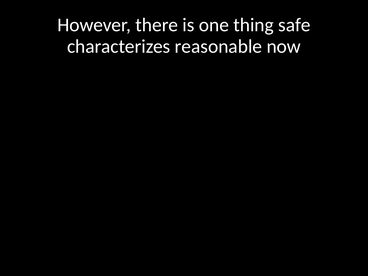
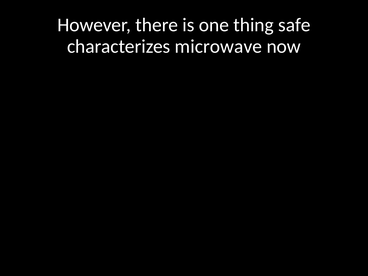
reasonable: reasonable -> microwave
